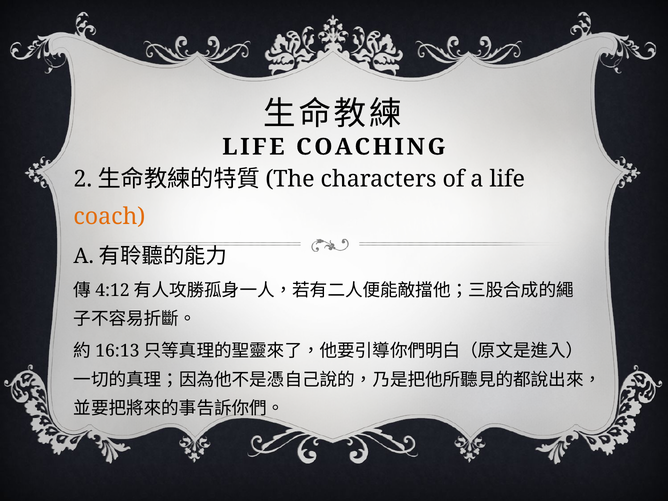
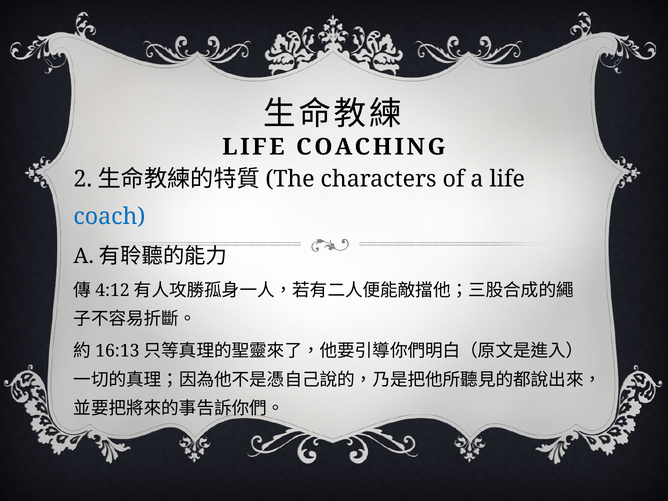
coach colour: orange -> blue
